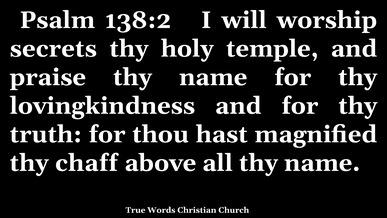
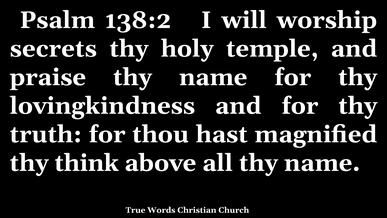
chaff: chaff -> think
